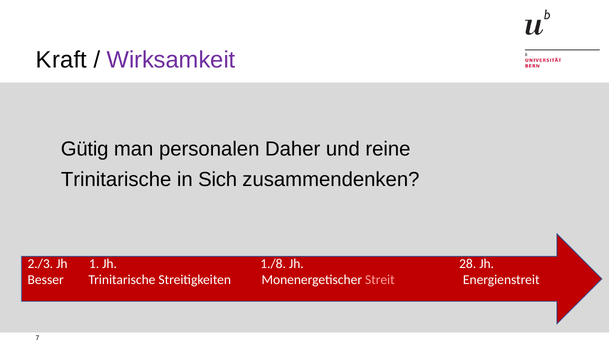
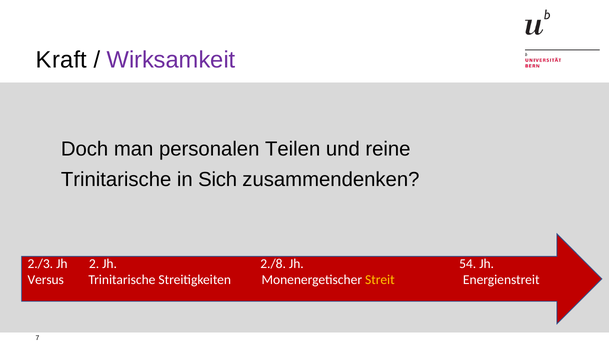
Gütig: Gütig -> Doch
Daher: Daher -> Teilen
1: 1 -> 2
1./8: 1./8 -> 2./8
28: 28 -> 54
Besser: Besser -> Versus
Streit colour: pink -> yellow
